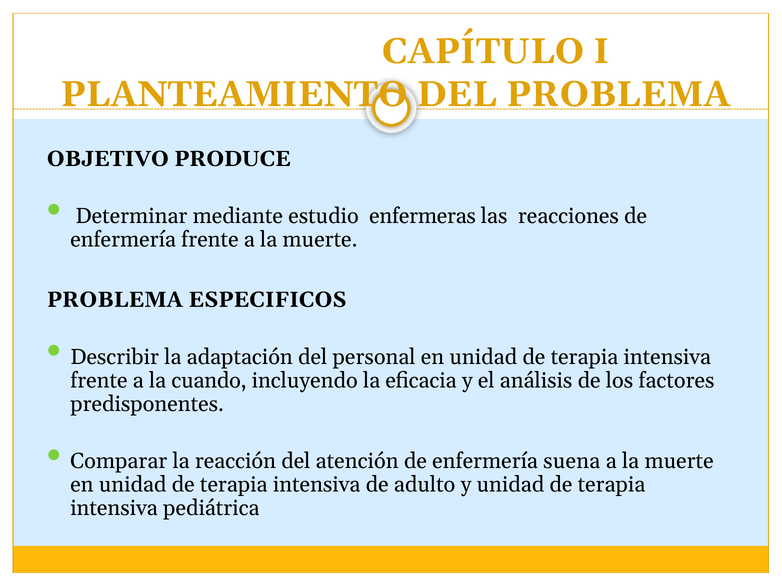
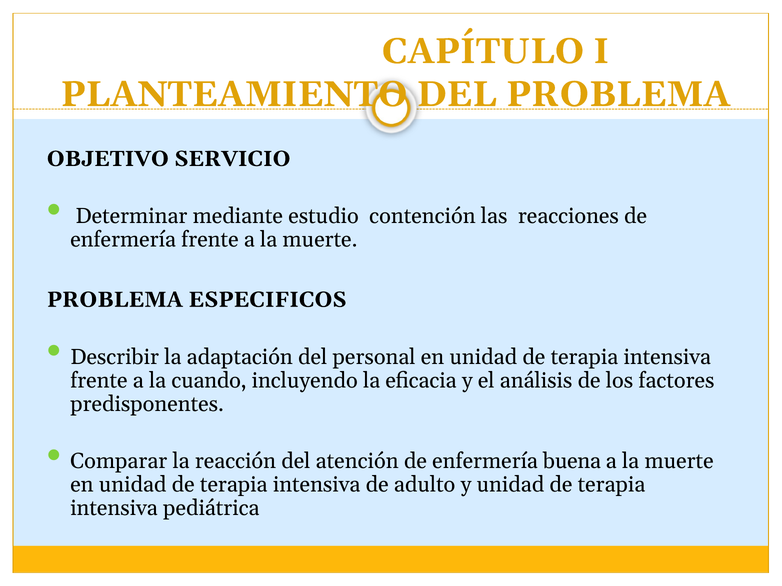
PRODUCE: PRODUCE -> SERVICIO
enfermeras: enfermeras -> contención
suena: suena -> buena
